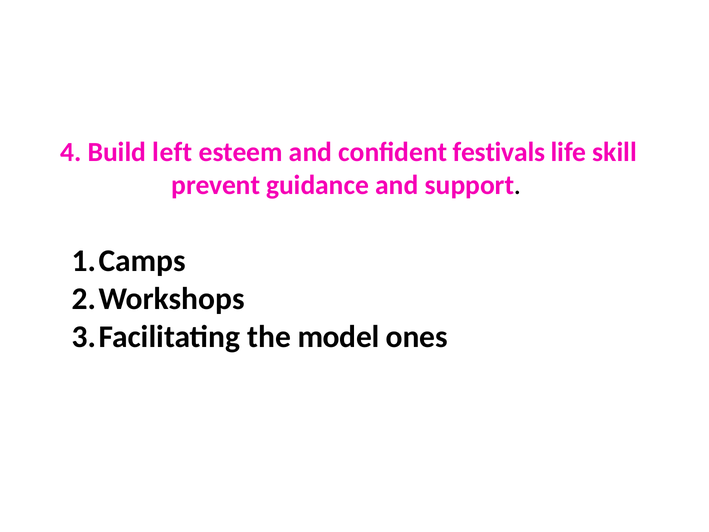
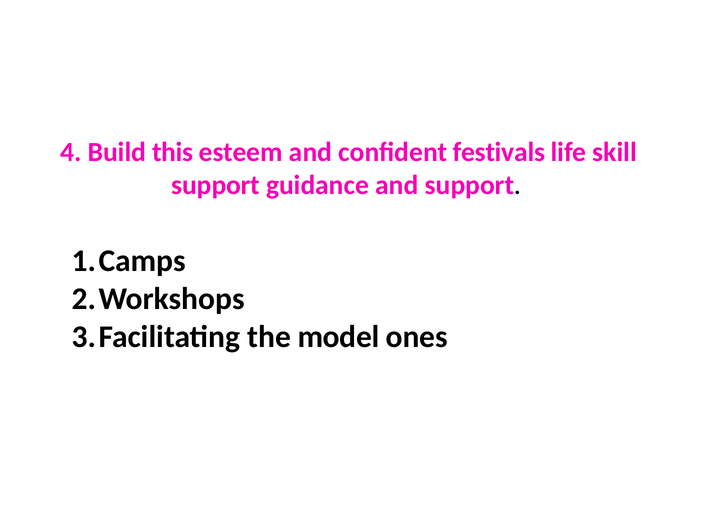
left: left -> this
prevent at (216, 185): prevent -> support
